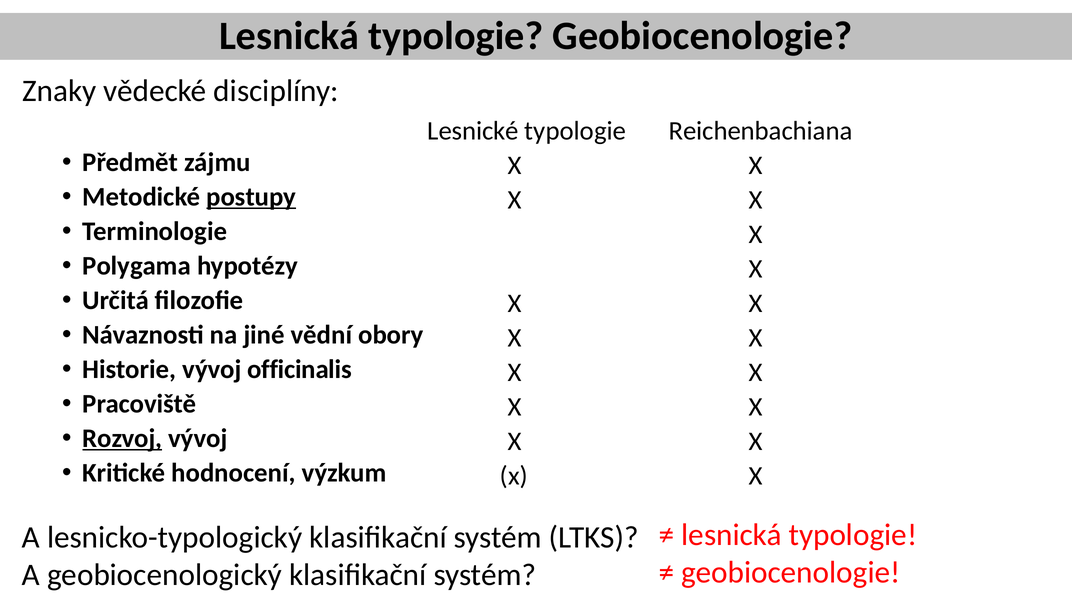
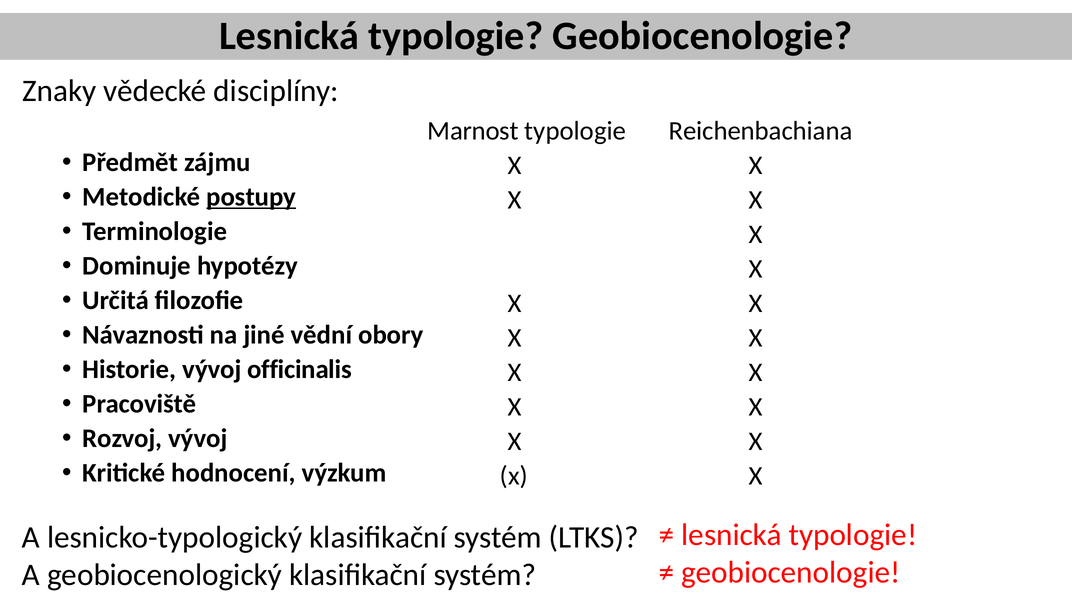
Lesnické: Lesnické -> Marnost
Polygama: Polygama -> Dominuje
Rozvoj underline: present -> none
